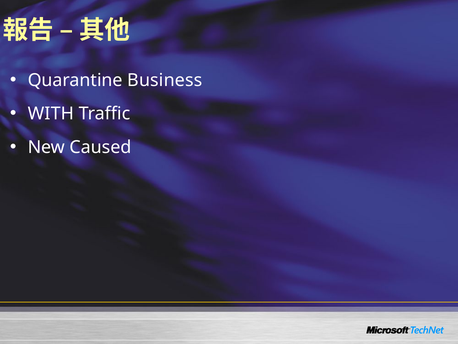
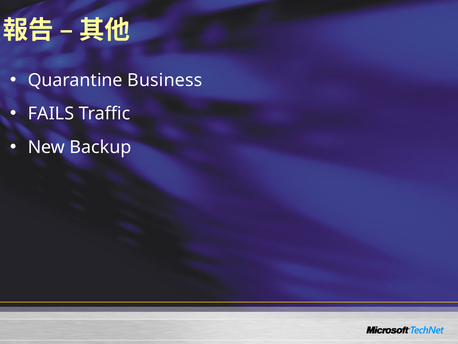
WITH: WITH -> FAILS
Caused: Caused -> Backup
